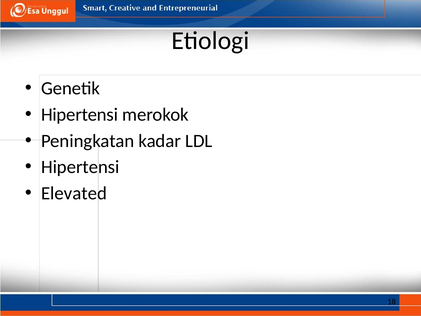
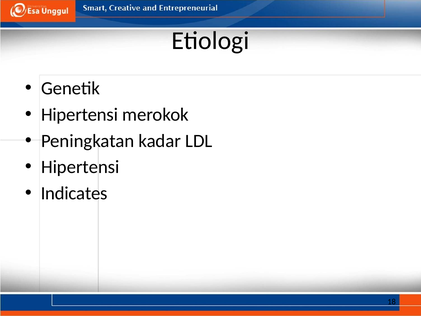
Elevated: Elevated -> Indicates
